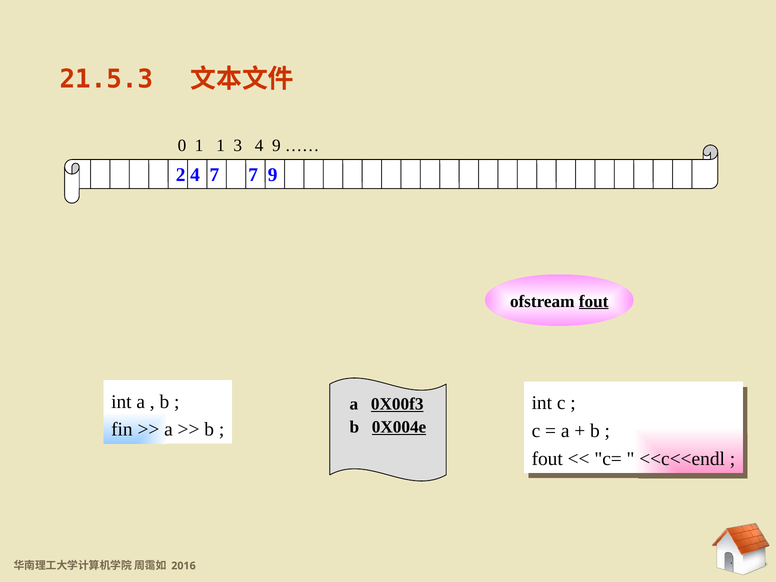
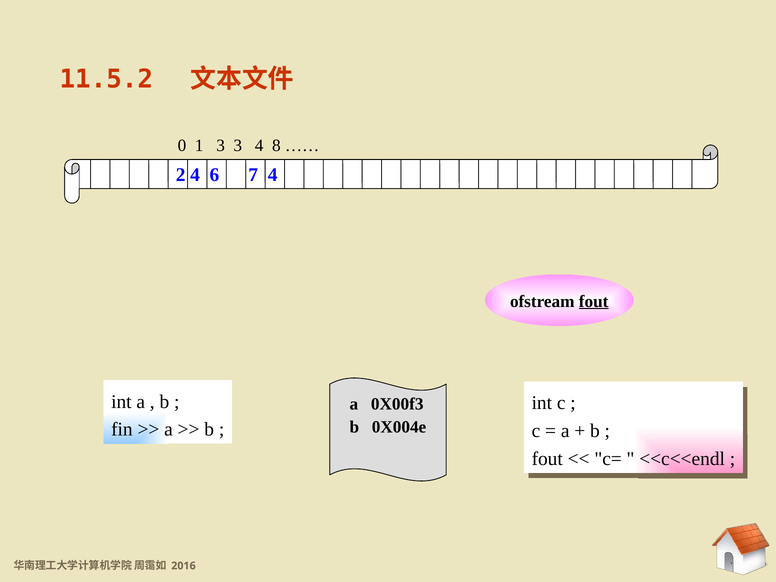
21.5.3: 21.5.3 -> 11.5.2
1 1: 1 -> 3
4 9: 9 -> 8
4 7: 7 -> 6
7 9: 9 -> 4
0X00f3 underline: present -> none
0X004e underline: present -> none
